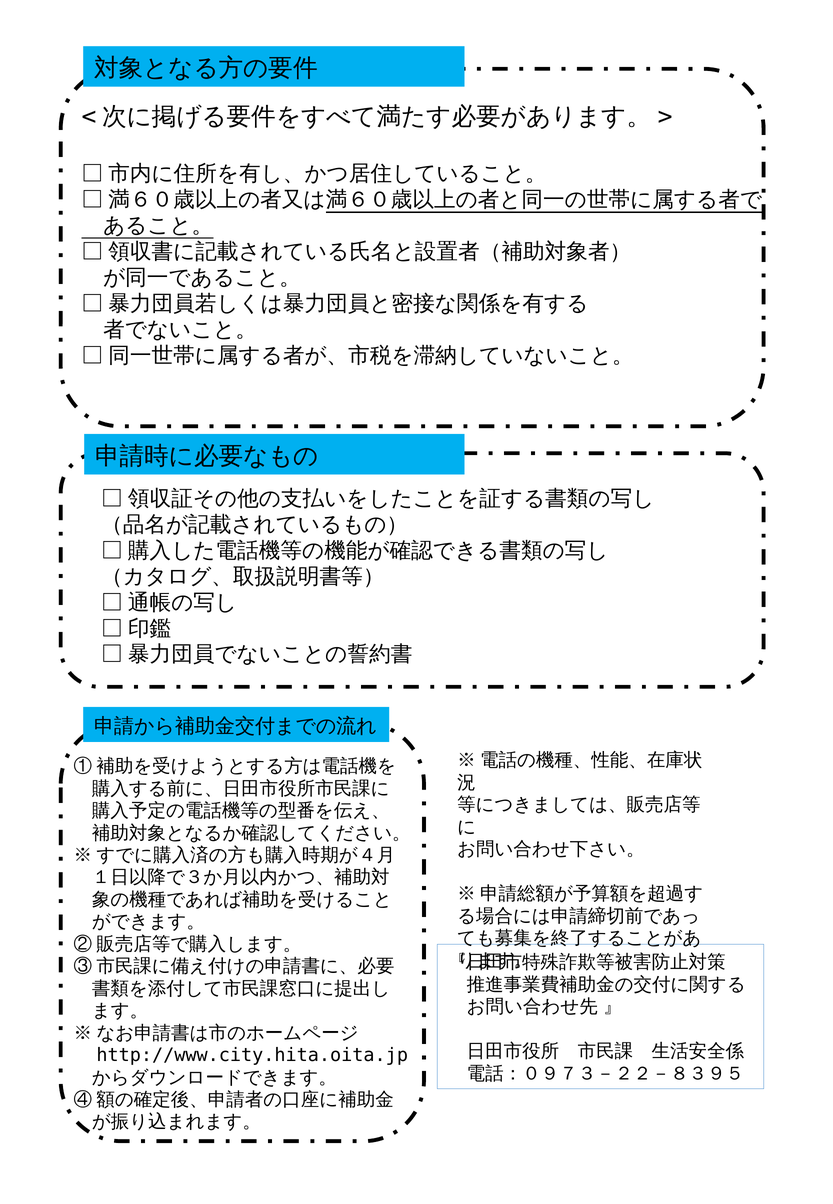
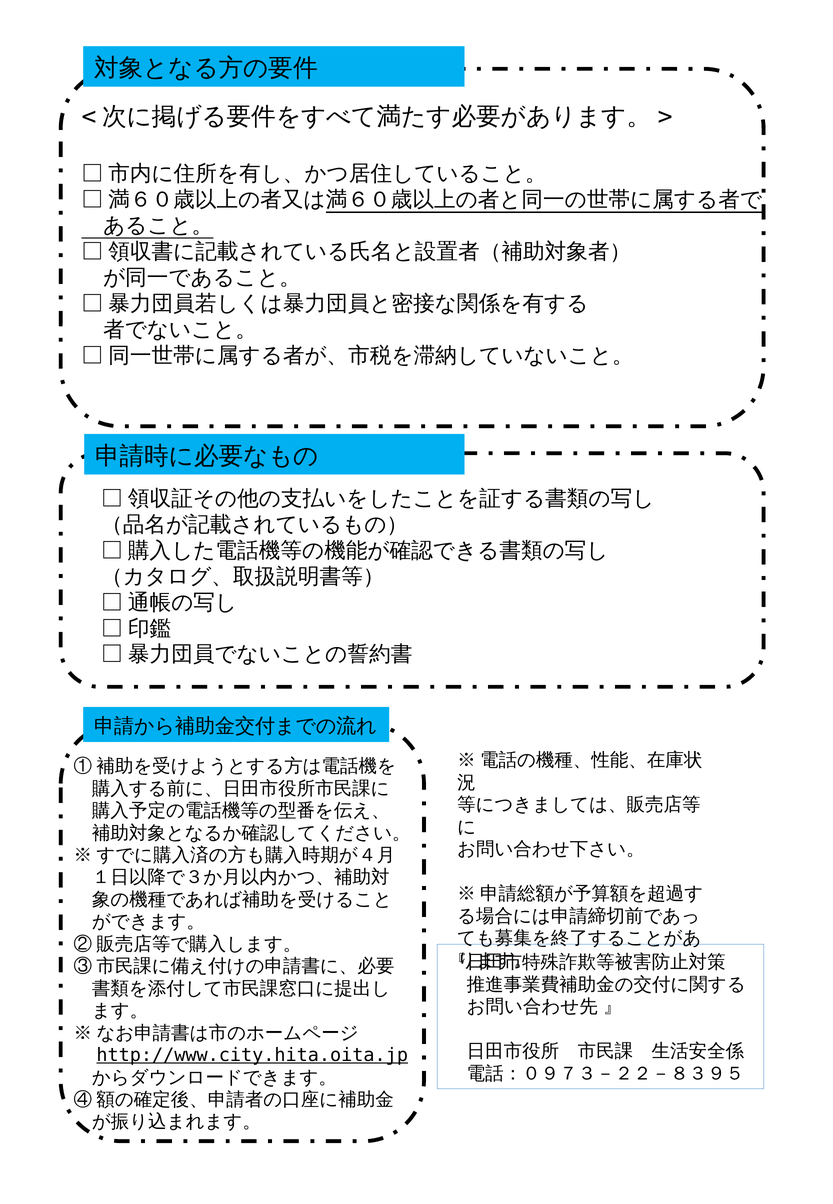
http://www.city.hita.oita.jp underline: none -> present
